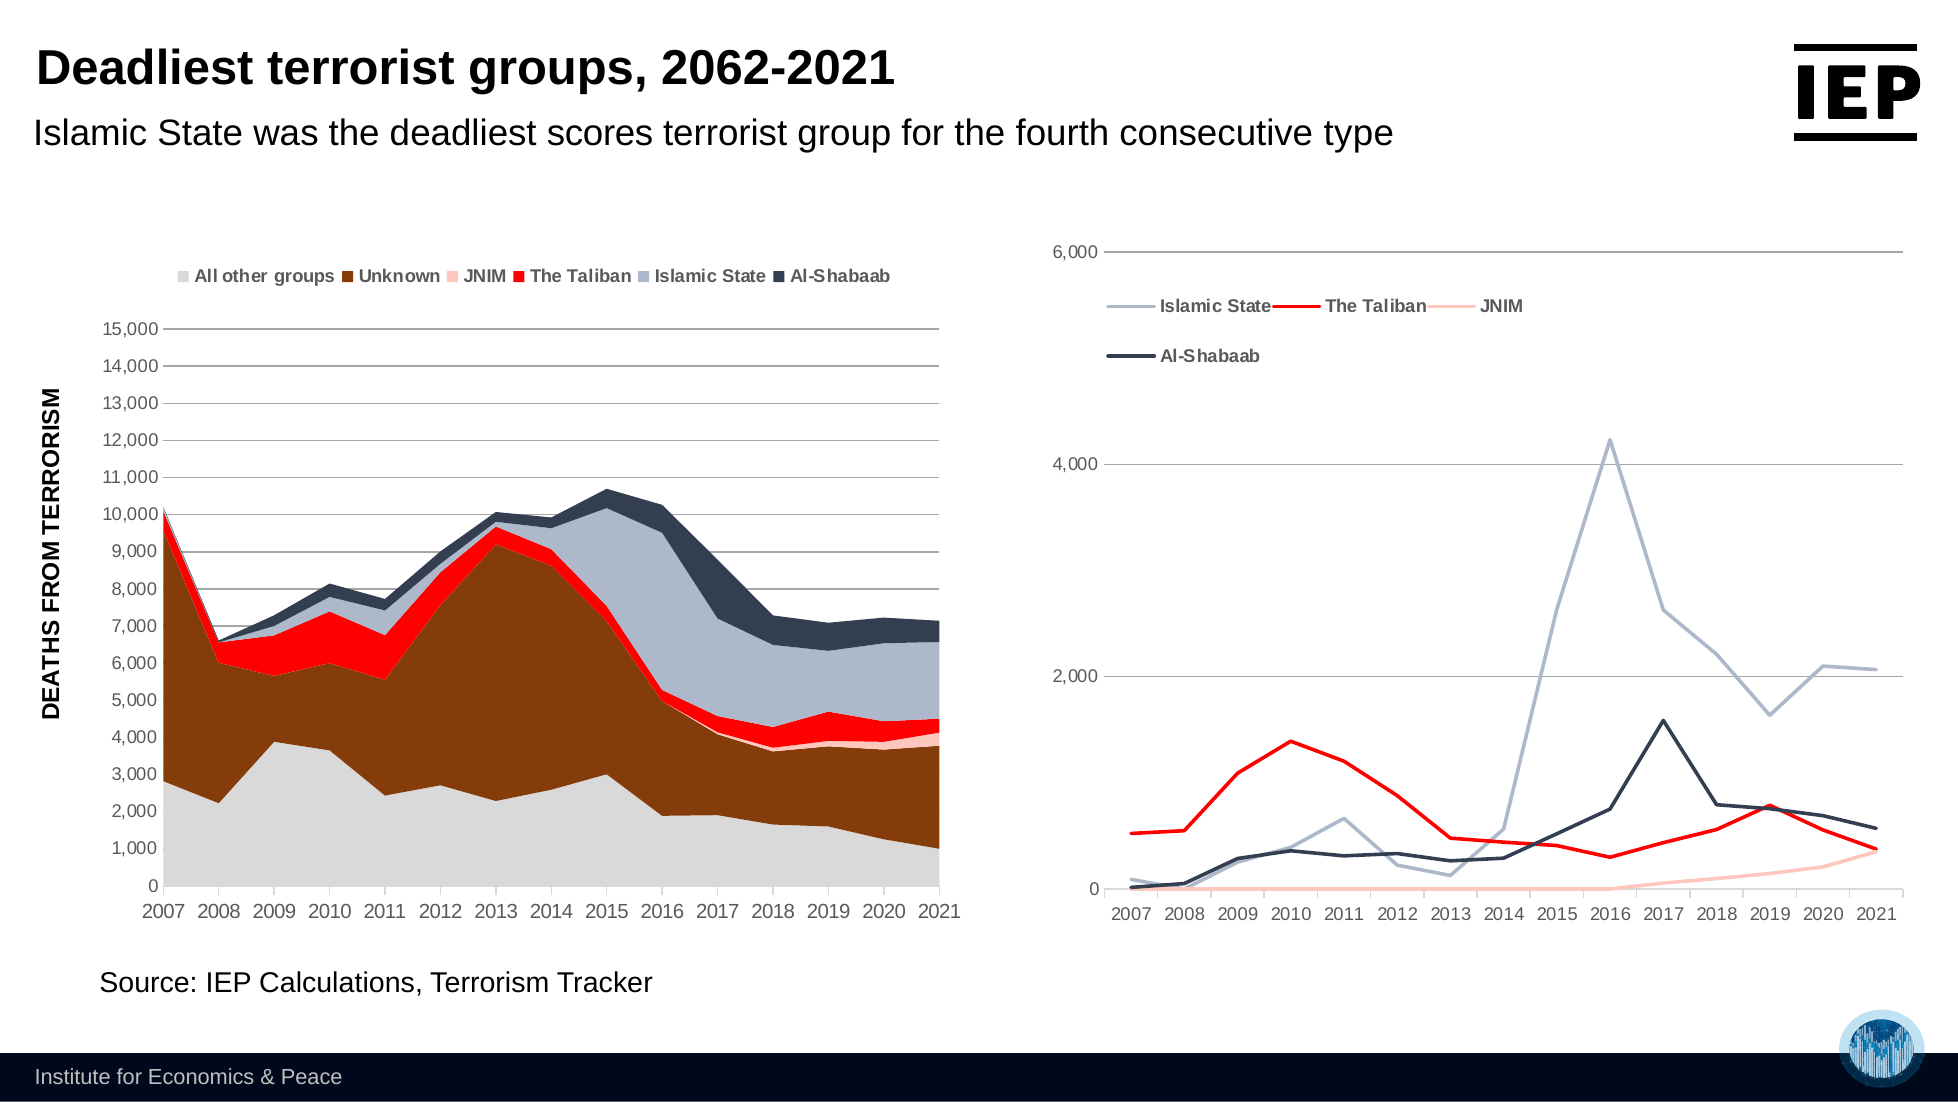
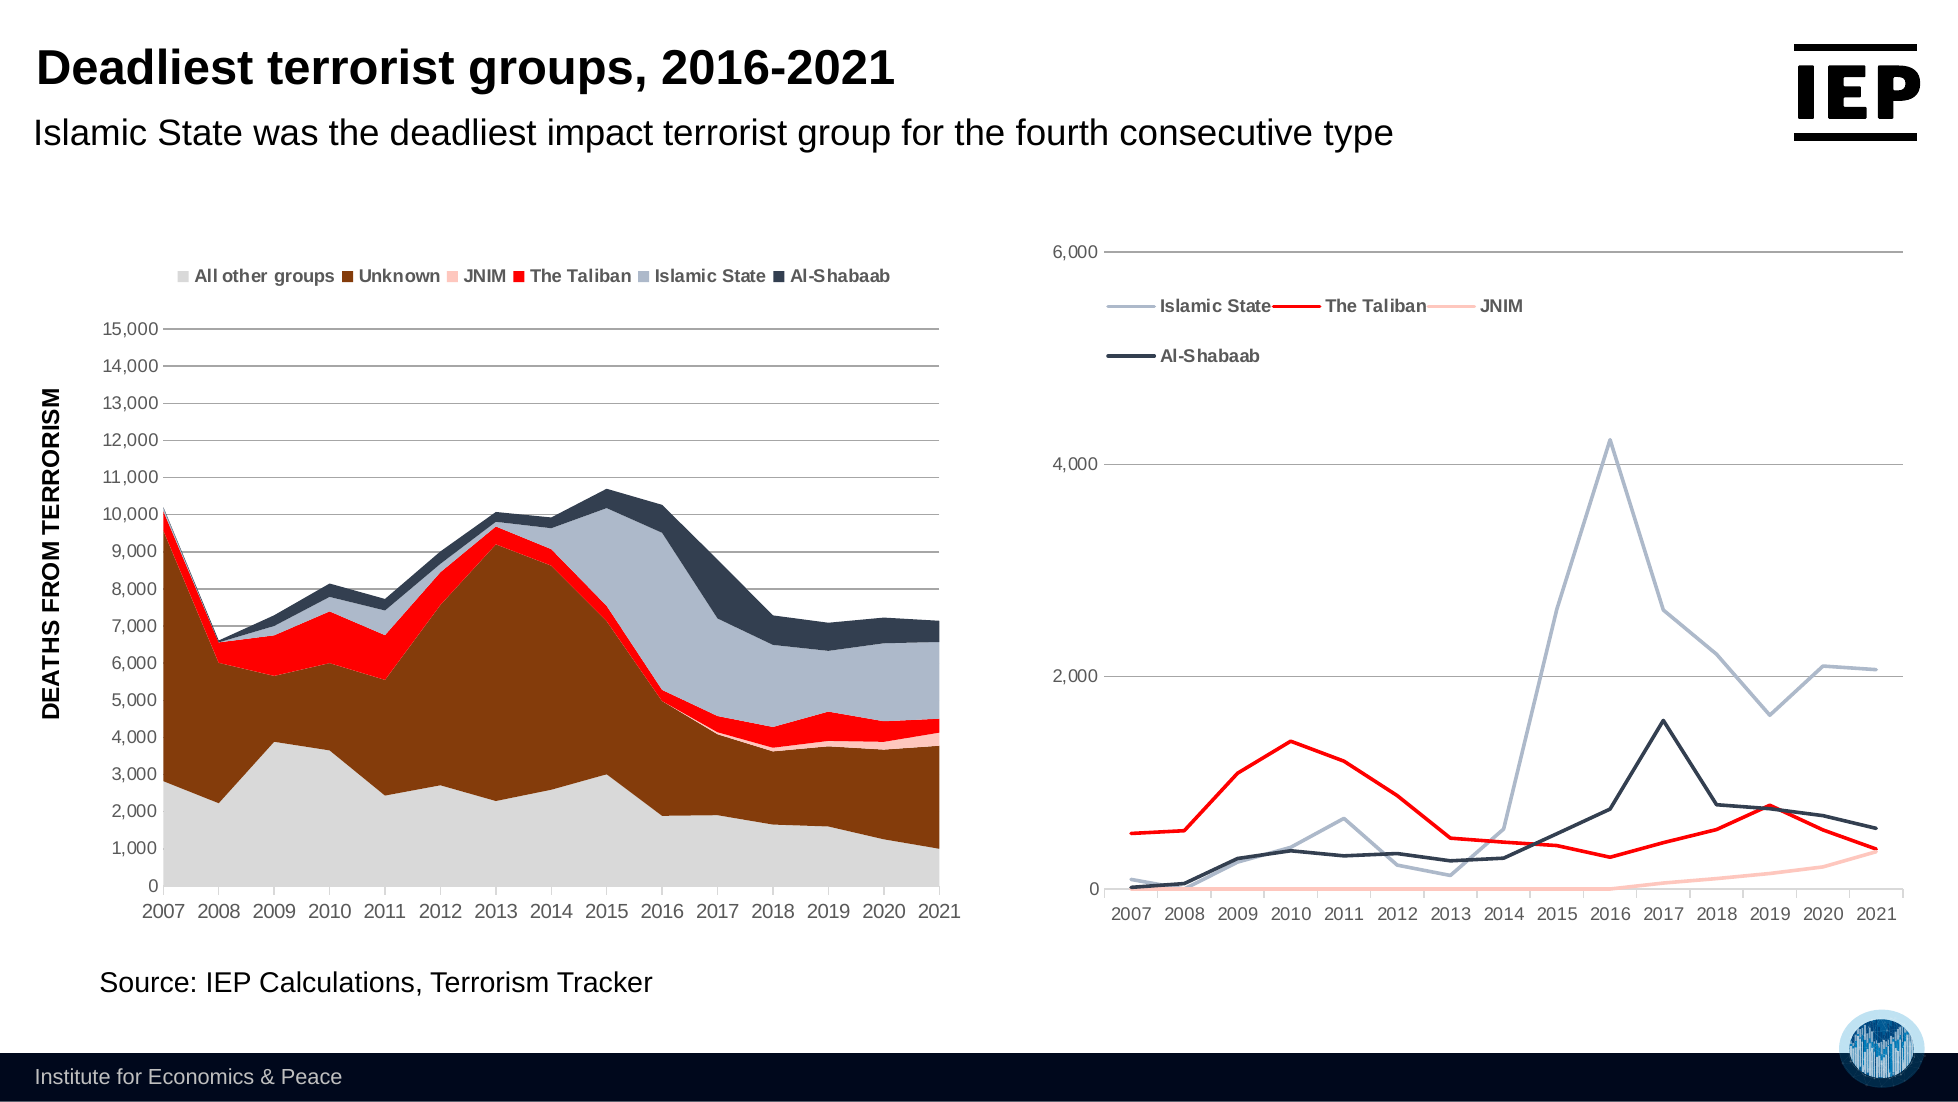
2062-2021: 2062-2021 -> 2016-2021
scores: scores -> impact
